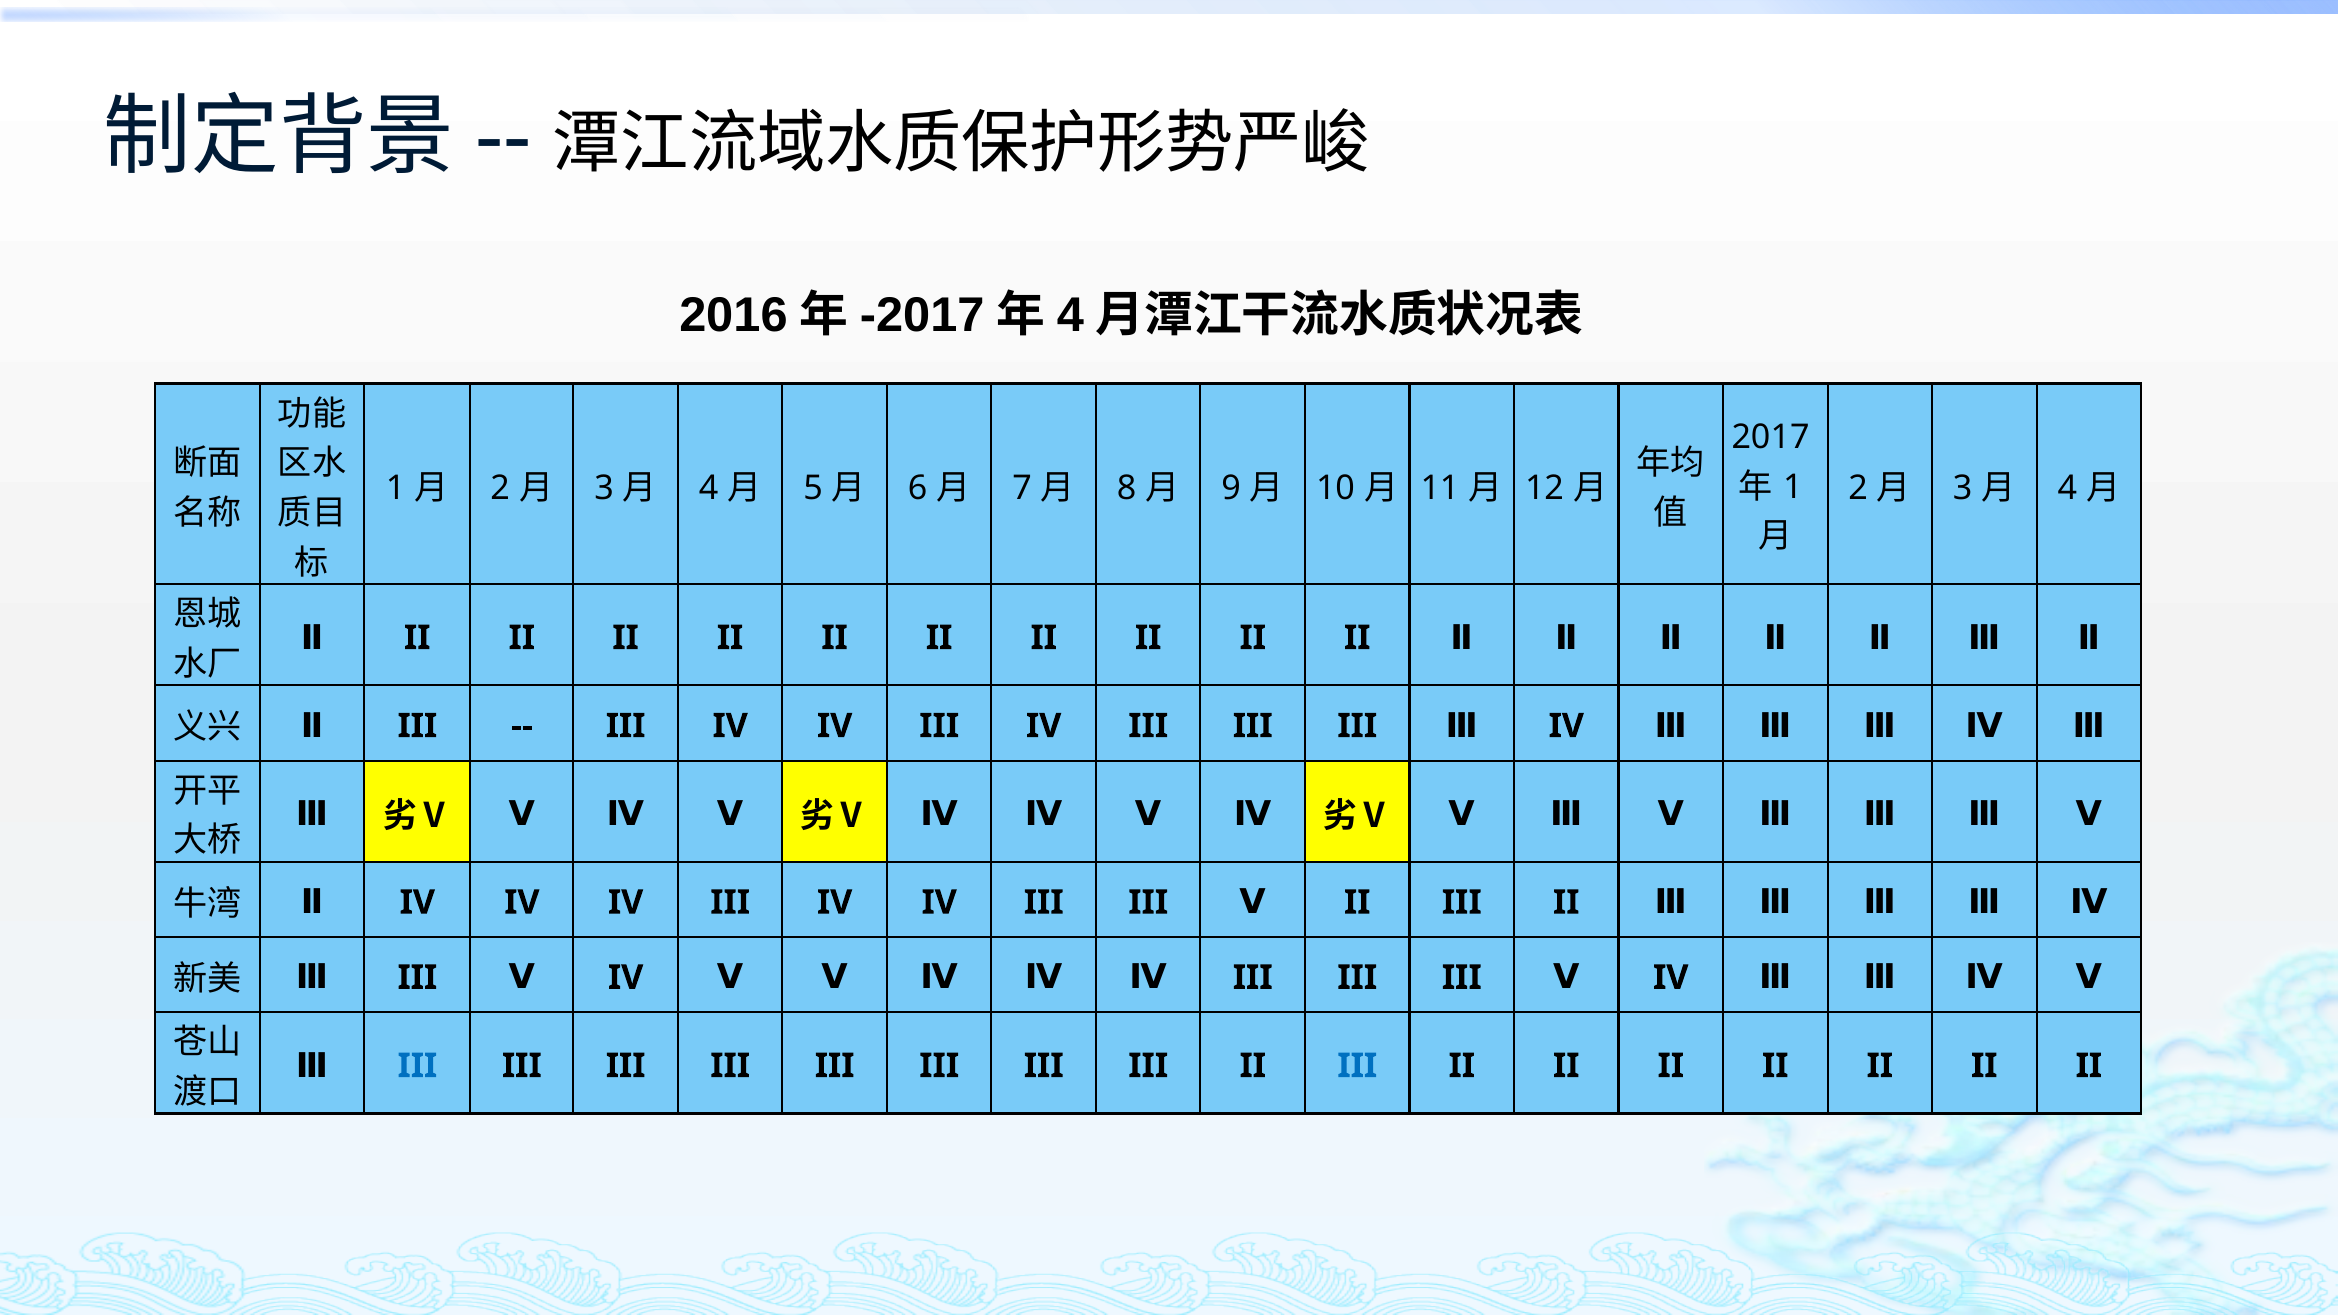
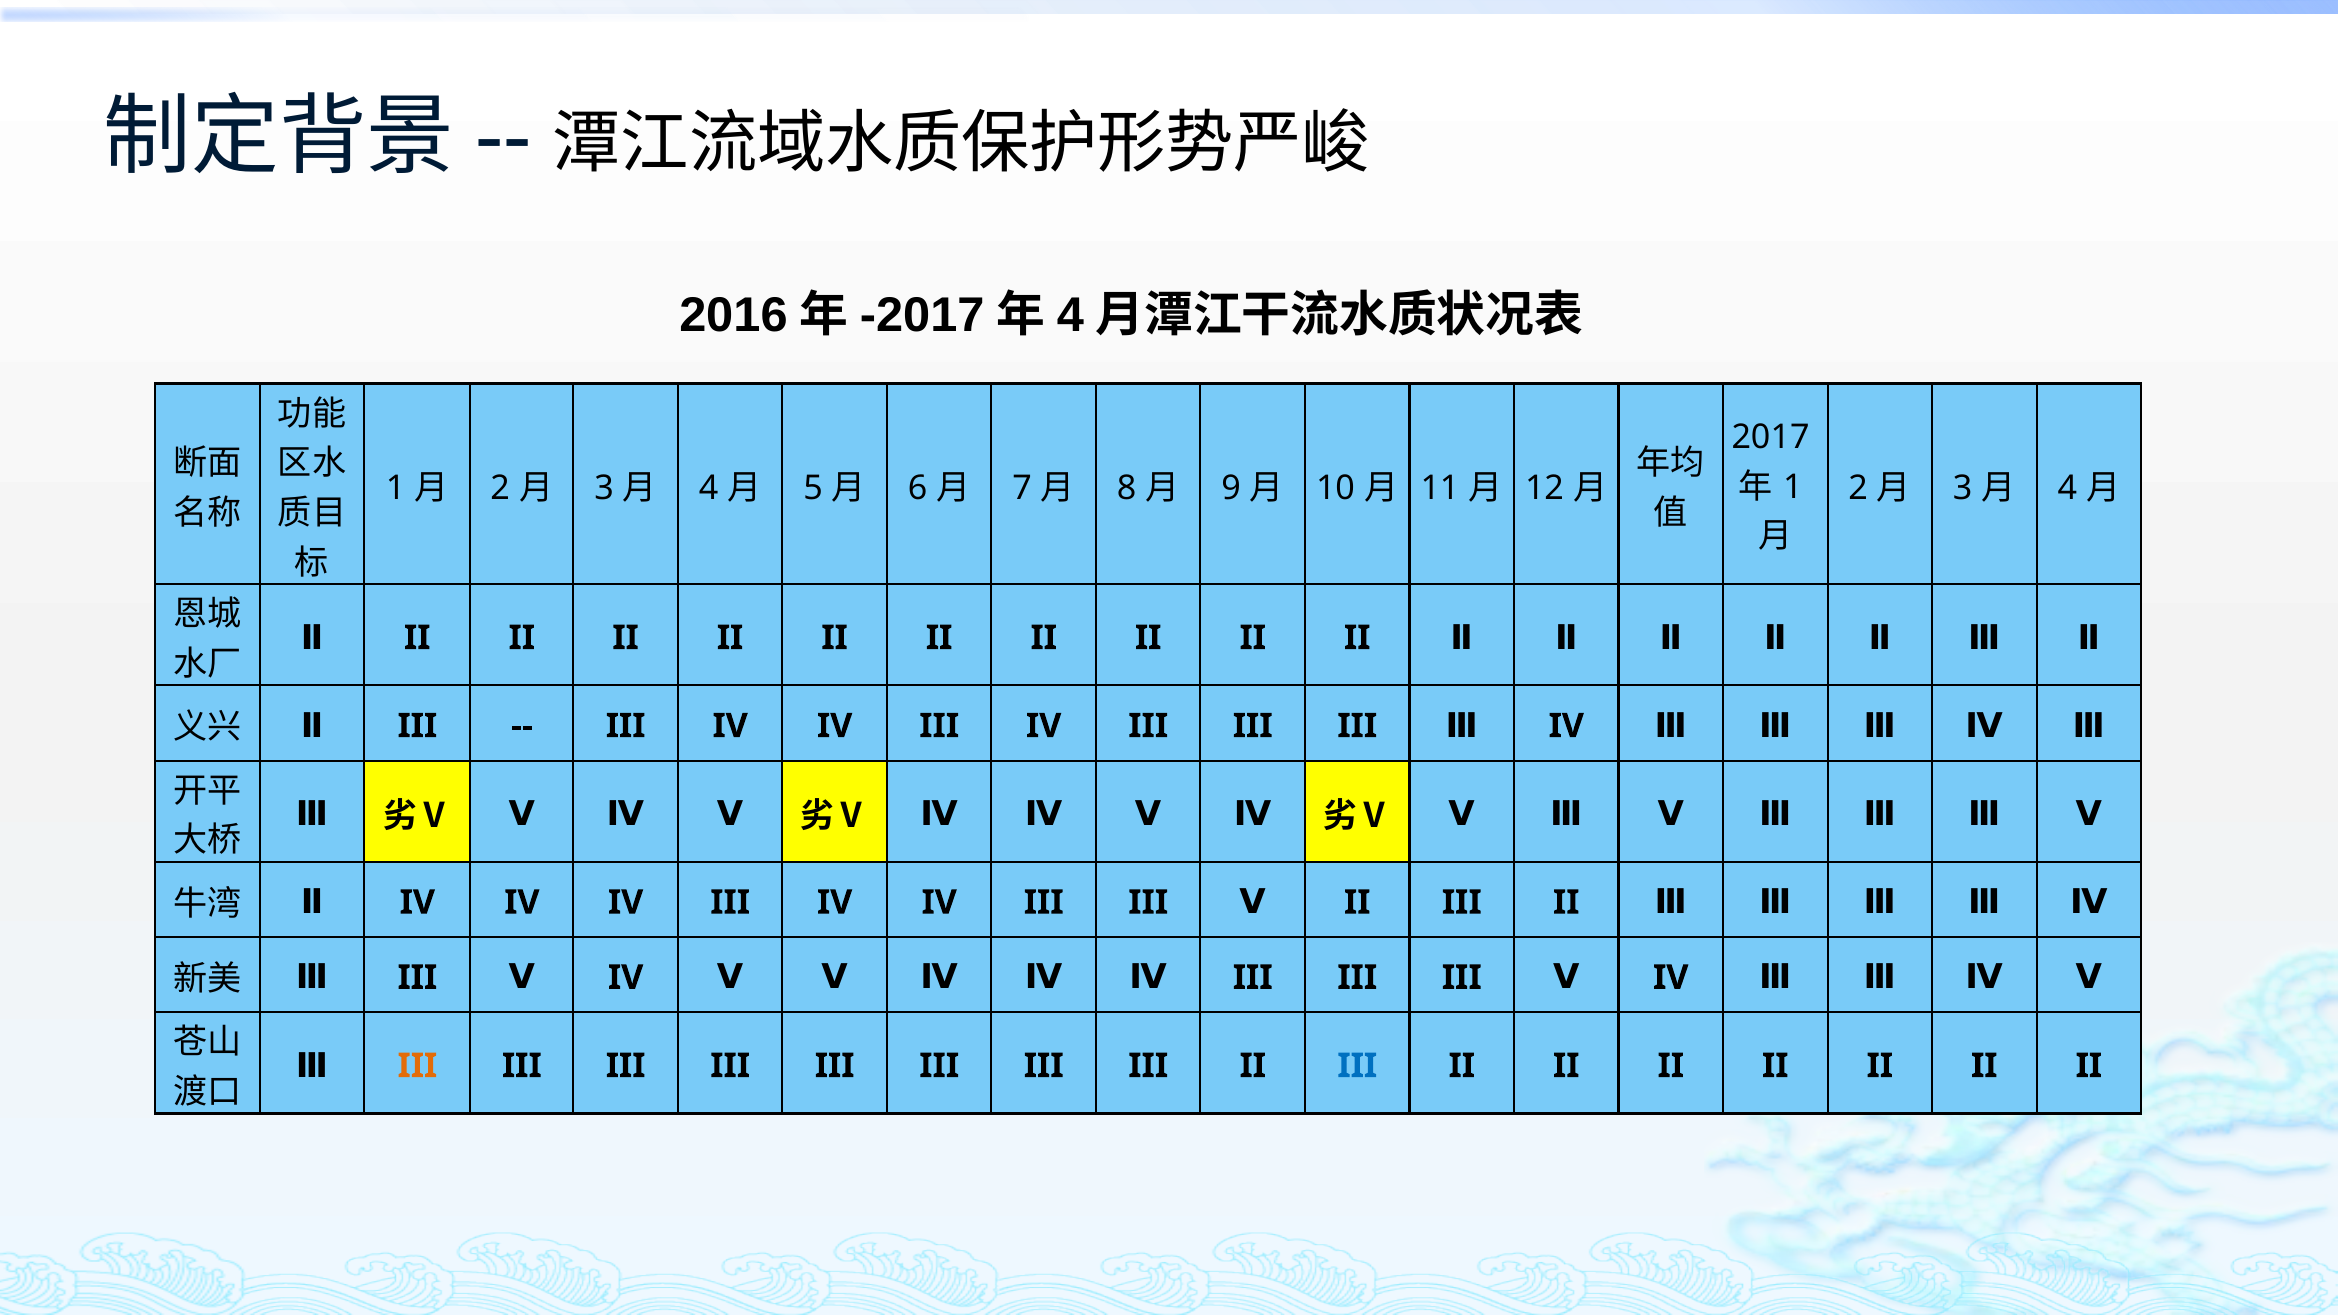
III at (417, 1066) colour: blue -> orange
